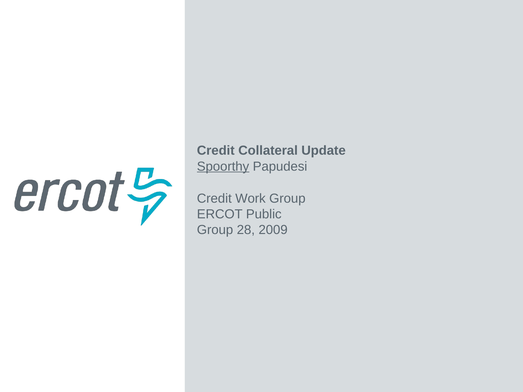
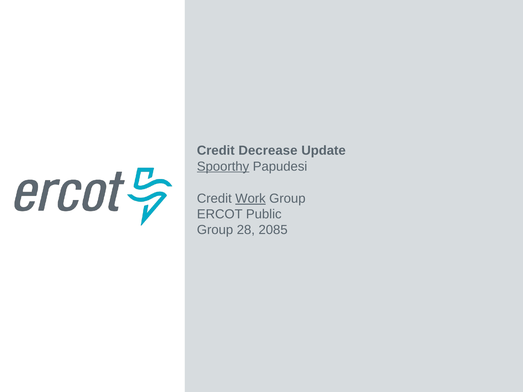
Collateral: Collateral -> Decrease
Work underline: none -> present
2009: 2009 -> 2085
